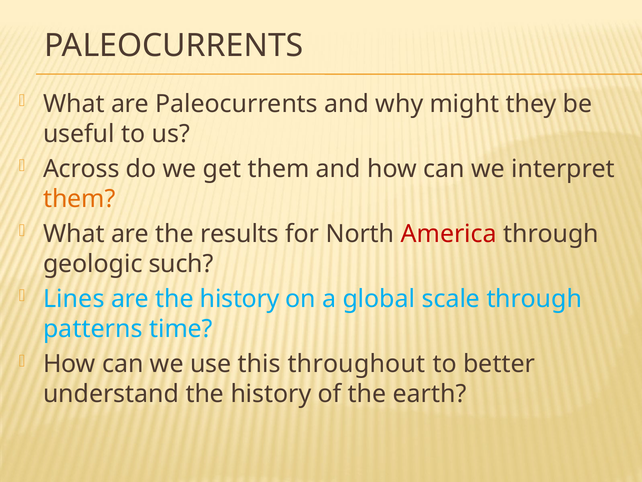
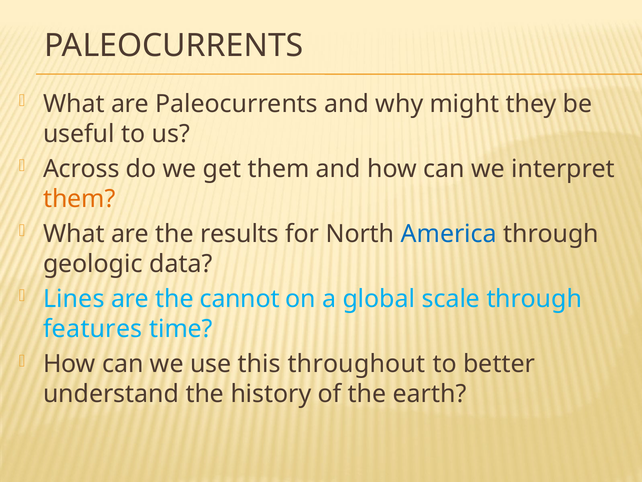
America colour: red -> blue
such: such -> data
are the history: history -> cannot
patterns: patterns -> features
